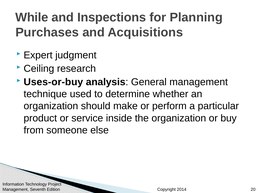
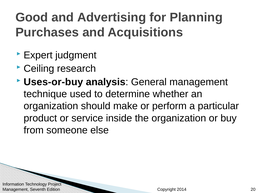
While: While -> Good
Inspections: Inspections -> Advertising
